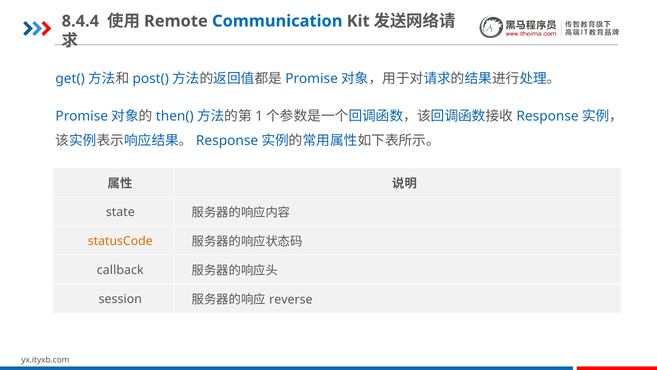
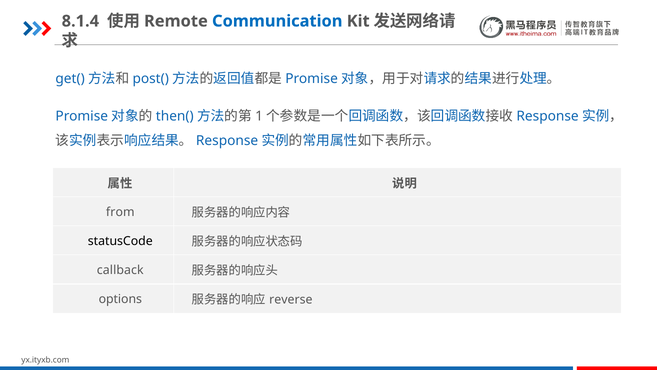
8.4.4: 8.4.4 -> 8.1.4
state: state -> from
statusCode colour: orange -> black
session: session -> options
